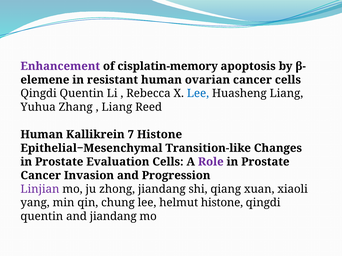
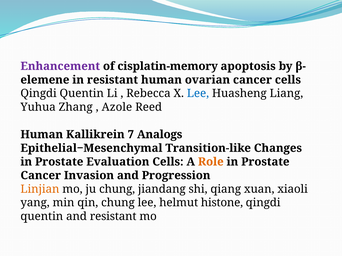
Liang at (117, 107): Liang -> Azole
7 Histone: Histone -> Analogs
Role colour: purple -> orange
Linjian colour: purple -> orange
ju zhong: zhong -> chung
and jiandang: jiandang -> resistant
